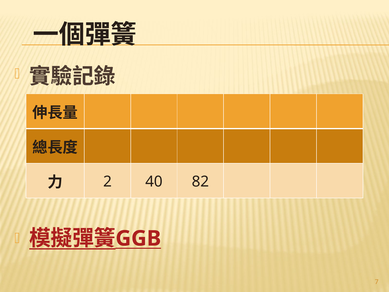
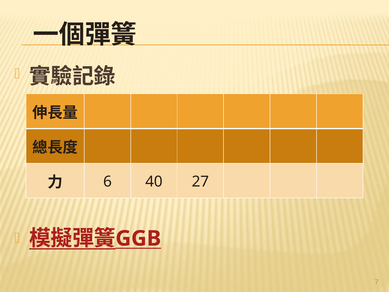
2: 2 -> 6
82: 82 -> 27
